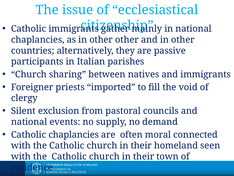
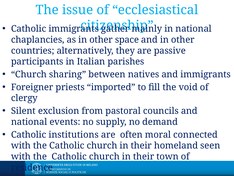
other other: other -> space
Catholic chaplancies: chaplancies -> institutions
